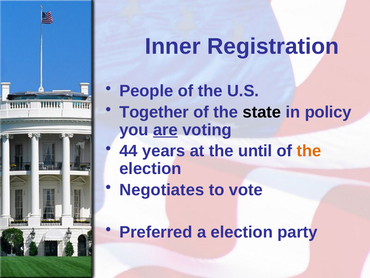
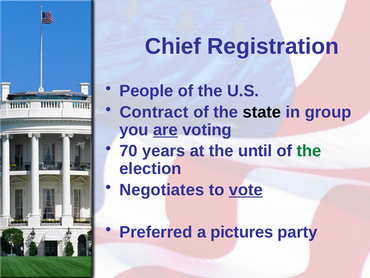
Inner: Inner -> Chief
Together: Together -> Contract
policy: policy -> group
44: 44 -> 70
the at (309, 151) colour: orange -> green
vote underline: none -> present
a election: election -> pictures
